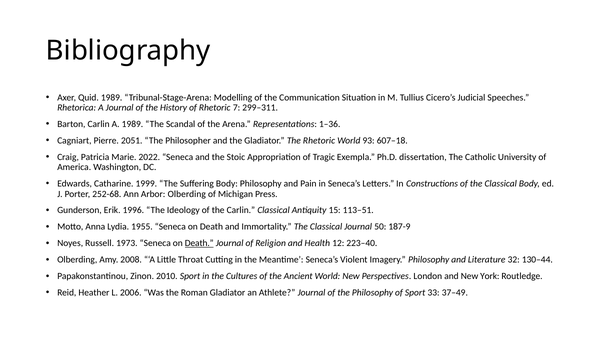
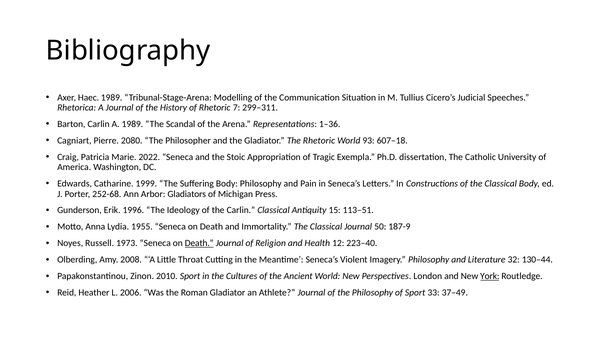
Quid: Quid -> Haec
2051: 2051 -> 2080
Arbor Olberding: Olberding -> Gladiators
York underline: none -> present
